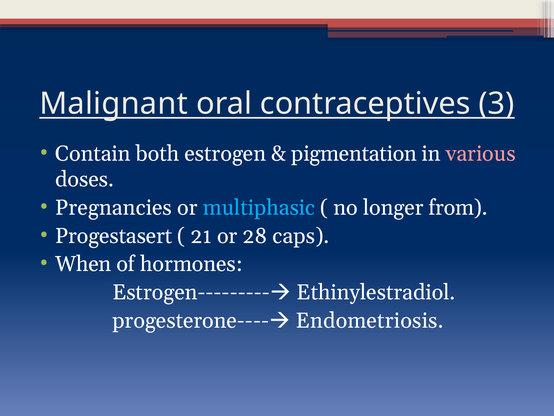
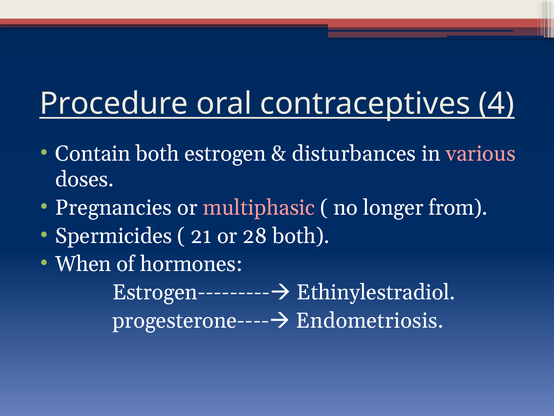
Malignant: Malignant -> Procedure
3: 3 -> 4
pigmentation: pigmentation -> disturbances
multiphasic colour: light blue -> pink
Progestasert: Progestasert -> Spermicides
28 caps: caps -> both
